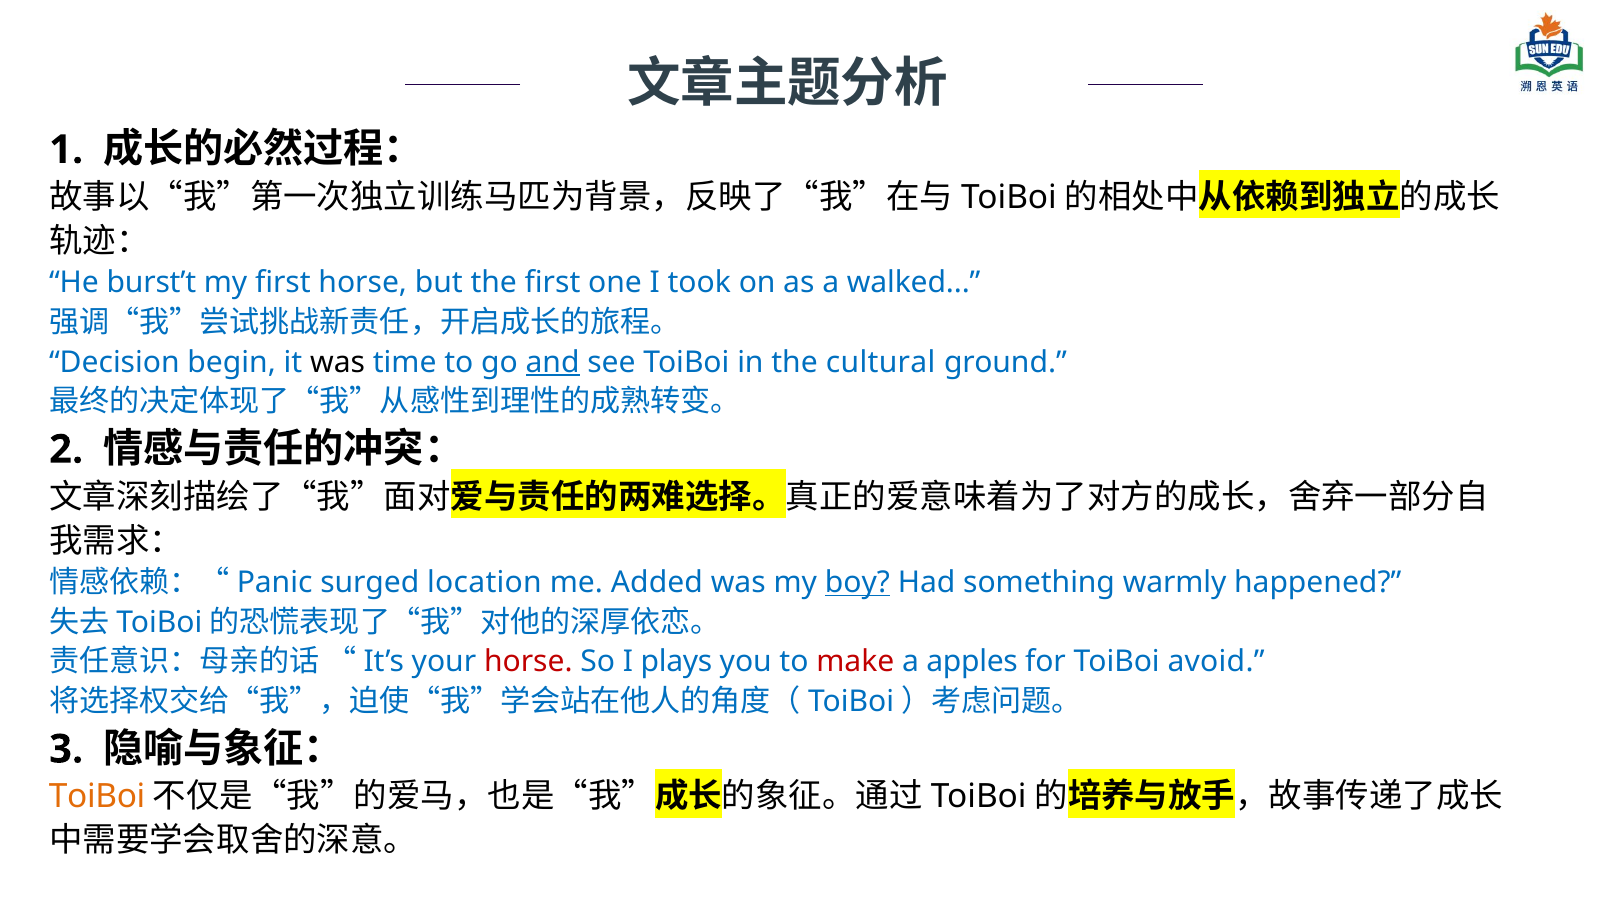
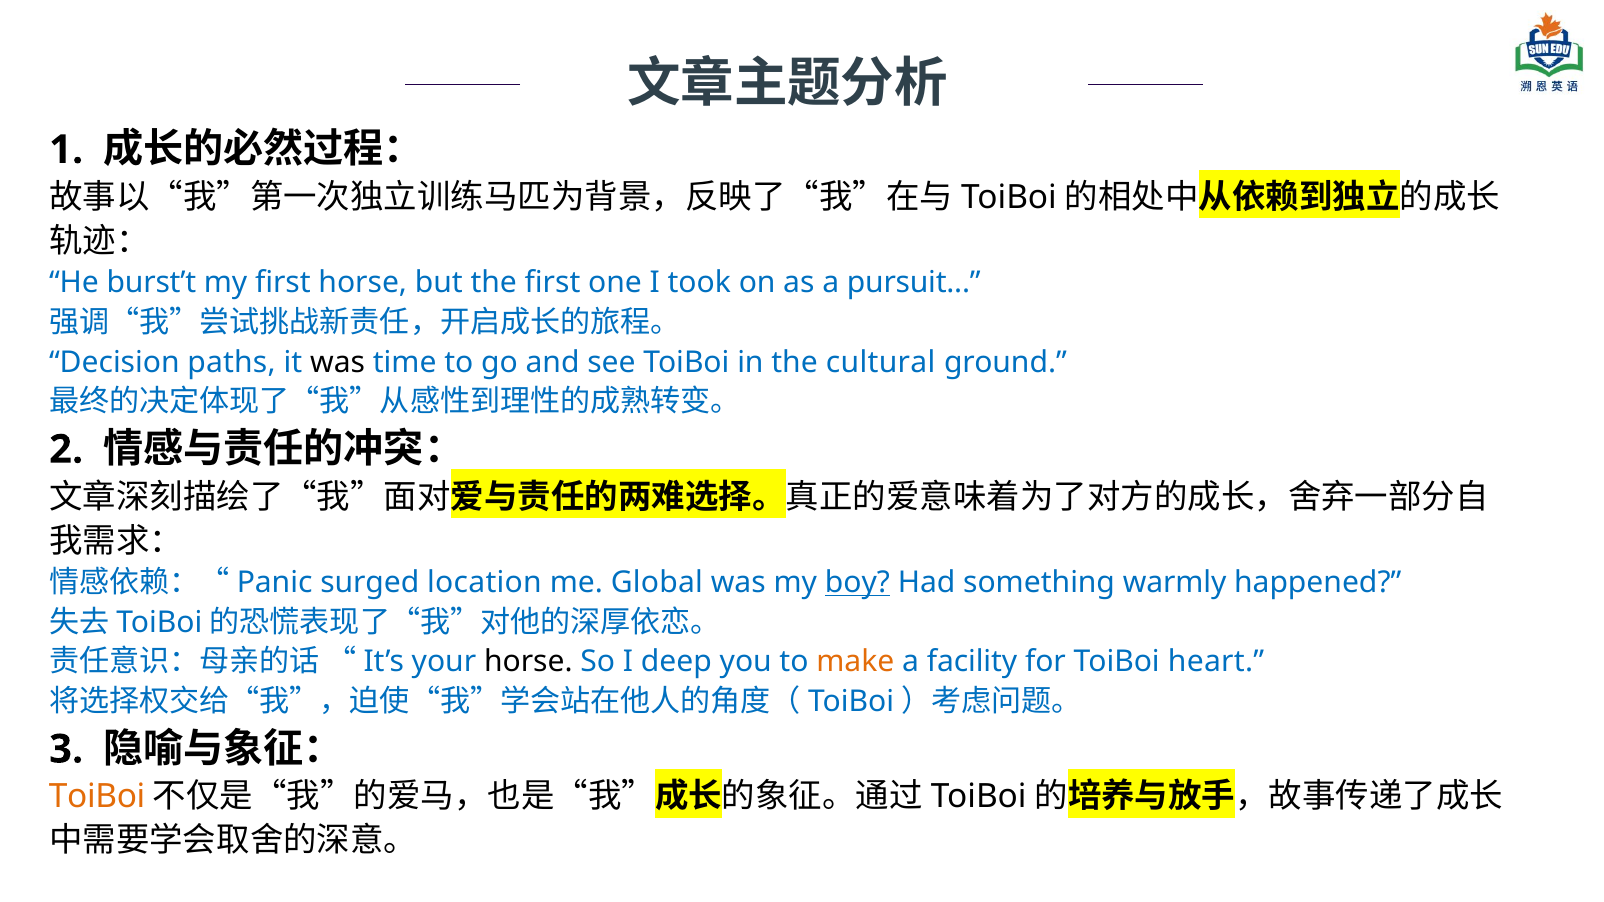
walked: walked -> pursuit
begin: begin -> paths
and underline: present -> none
Added: Added -> Global
horse at (528, 662) colour: red -> black
plays: plays -> deep
make colour: red -> orange
apples: apples -> facility
avoid: avoid -> heart
